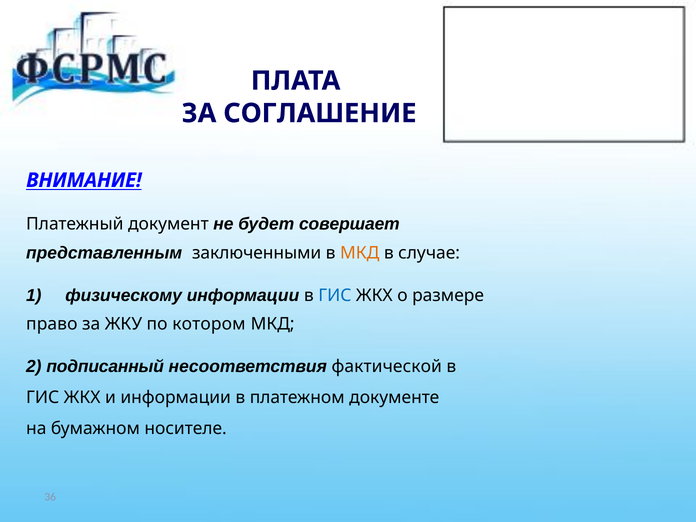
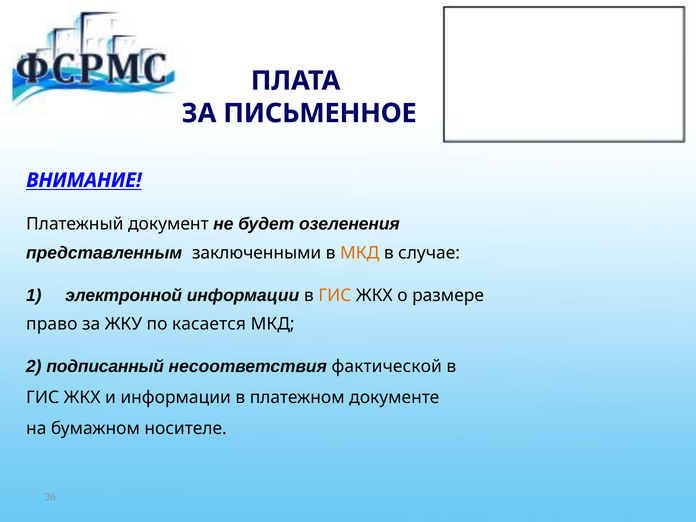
СОГЛАШЕНИЕ: СОГЛАШЕНИЕ -> ПИСЬМЕННОЕ
совершает: совершает -> озеленения
физическому: физическому -> электронной
ГИС at (335, 295) colour: blue -> orange
котором: котором -> касается
